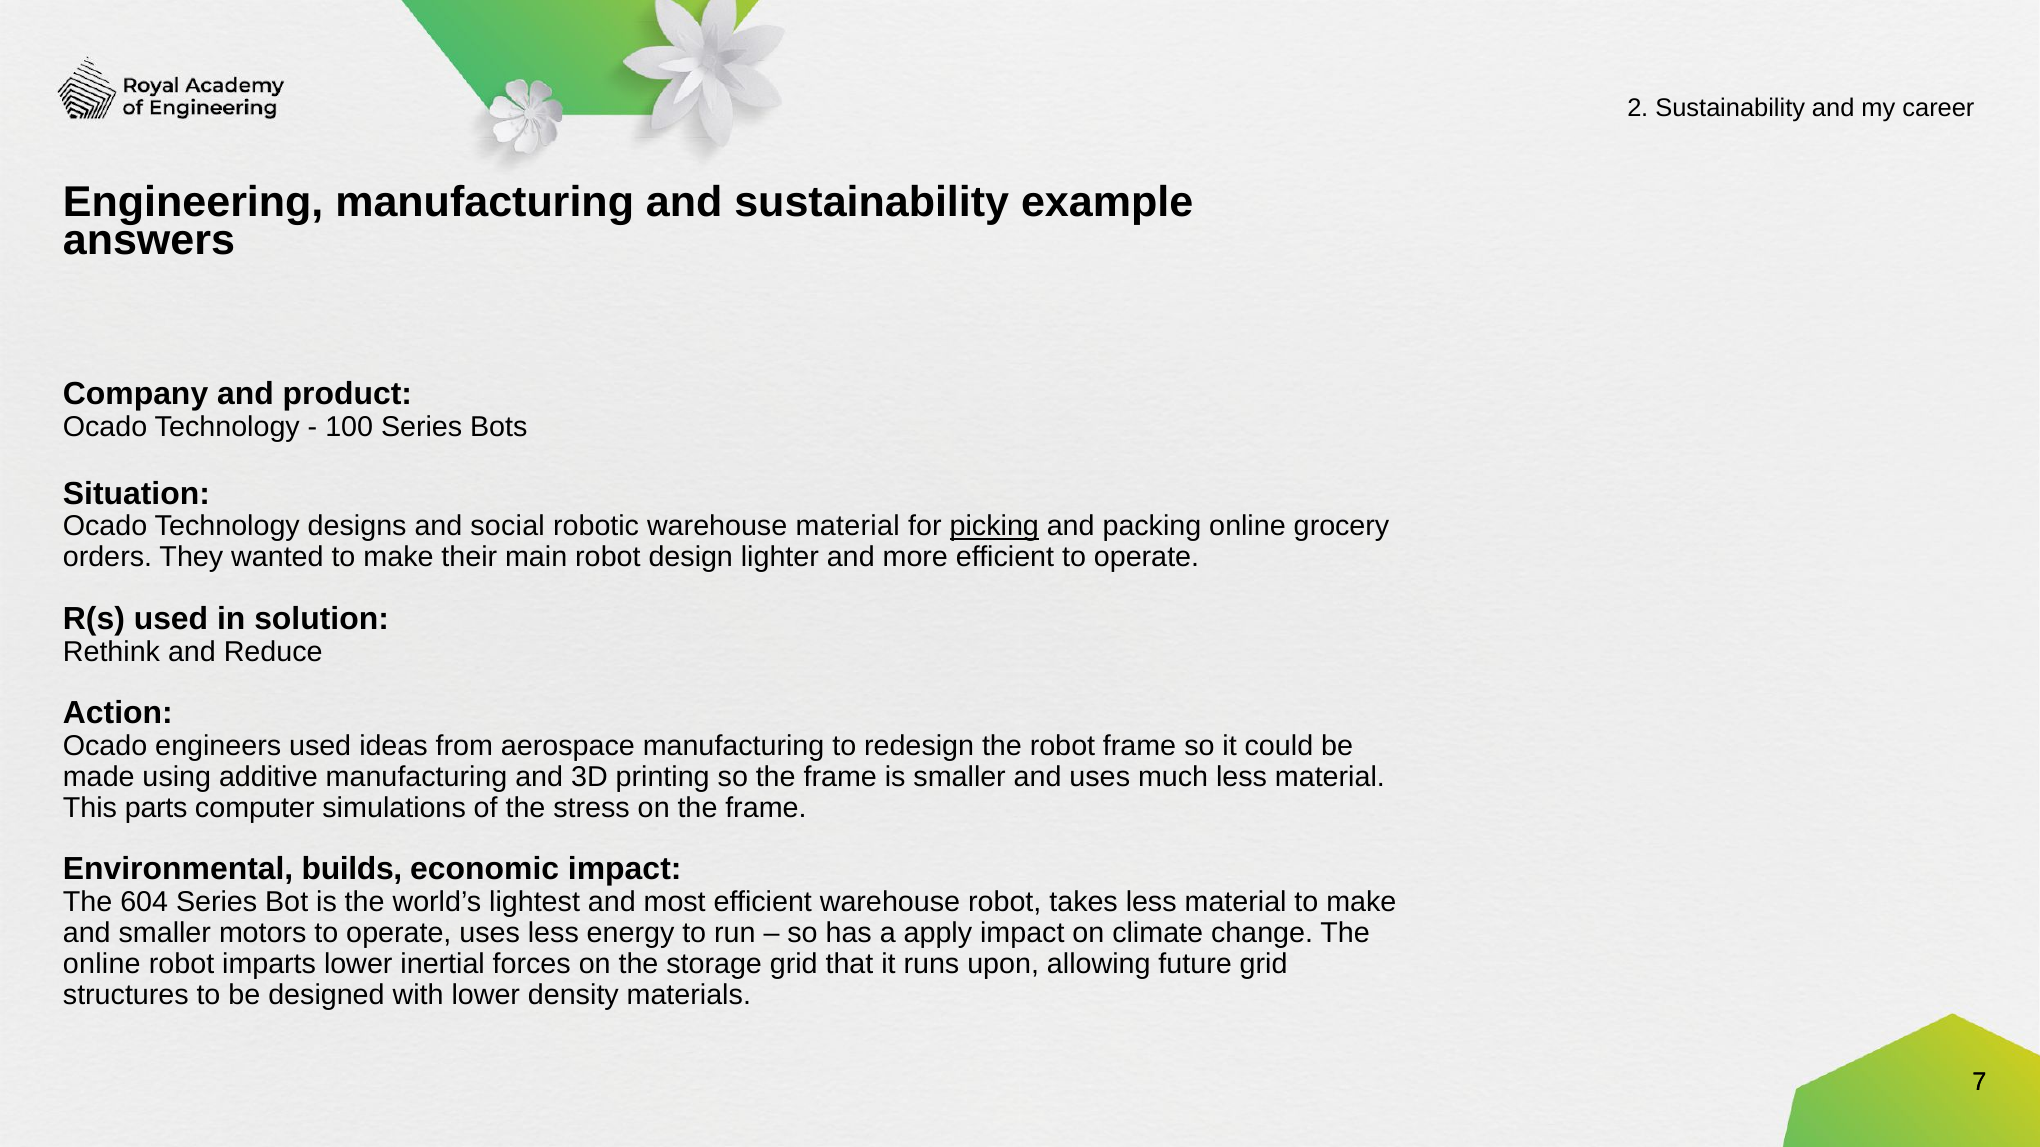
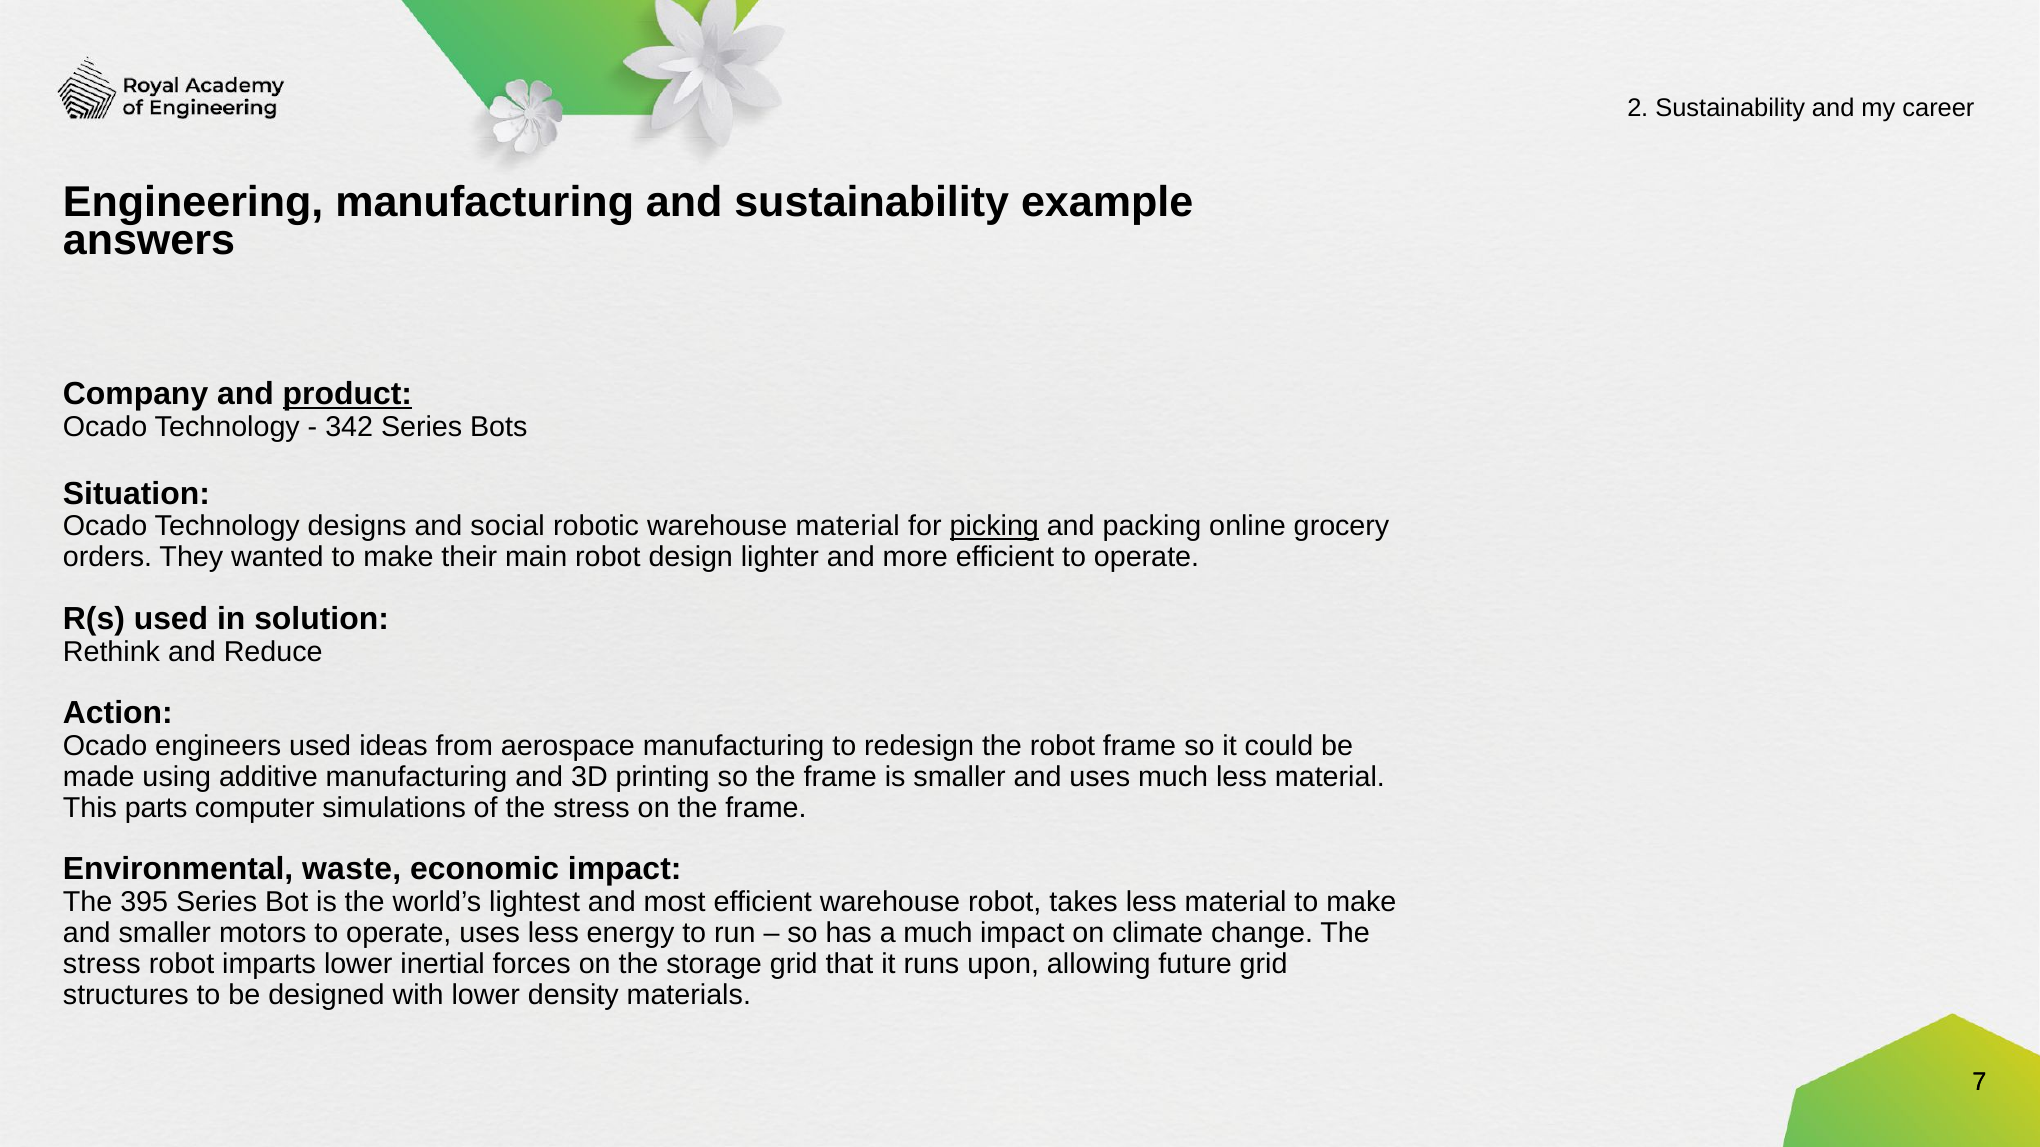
product underline: none -> present
100: 100 -> 342
builds: builds -> waste
604: 604 -> 395
a apply: apply -> much
online at (102, 964): online -> stress
